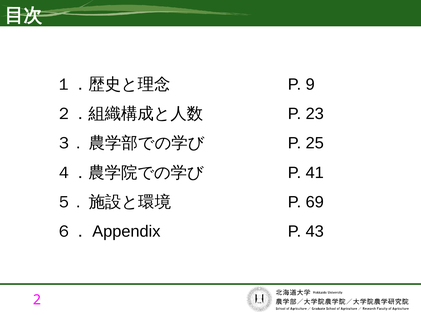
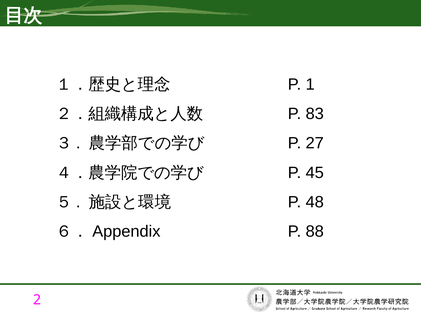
9: 9 -> 1
23: 23 -> 83
25: 25 -> 27
41: 41 -> 45
69: 69 -> 48
43: 43 -> 88
